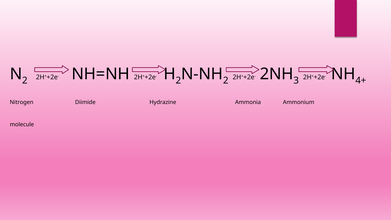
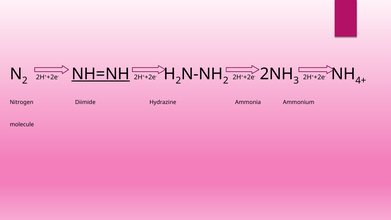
NH=NH underline: none -> present
